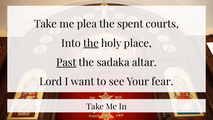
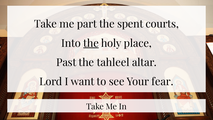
plea: plea -> part
Past underline: present -> none
sadaka: sadaka -> tahleel
